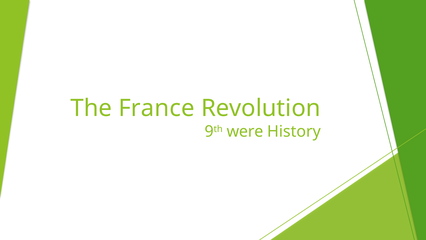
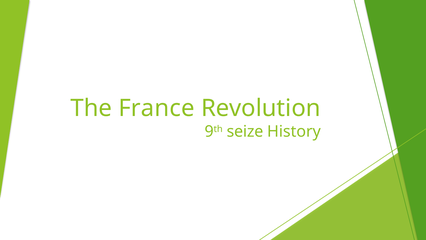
were: were -> seize
